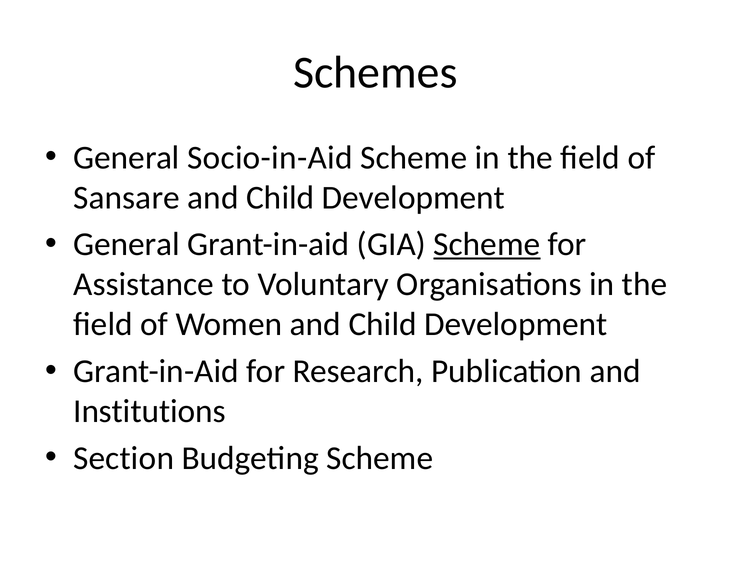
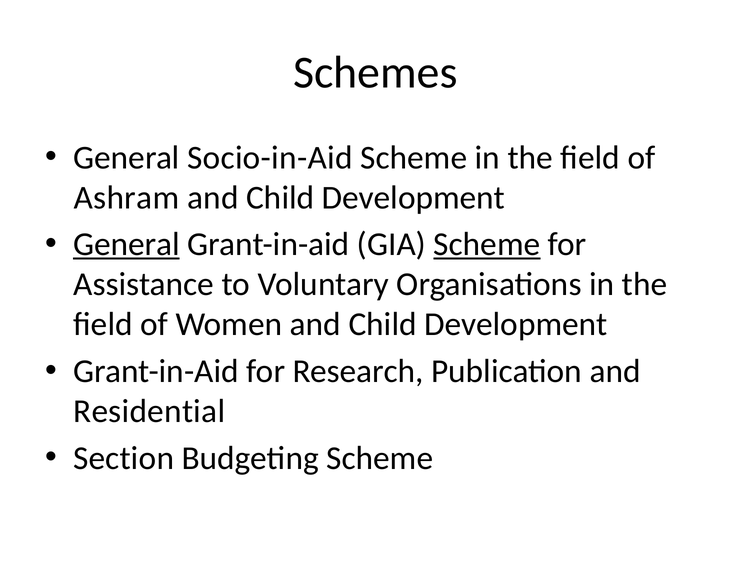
Sansare: Sansare -> Ashram
General at (126, 244) underline: none -> present
Institutions: Institutions -> Residential
